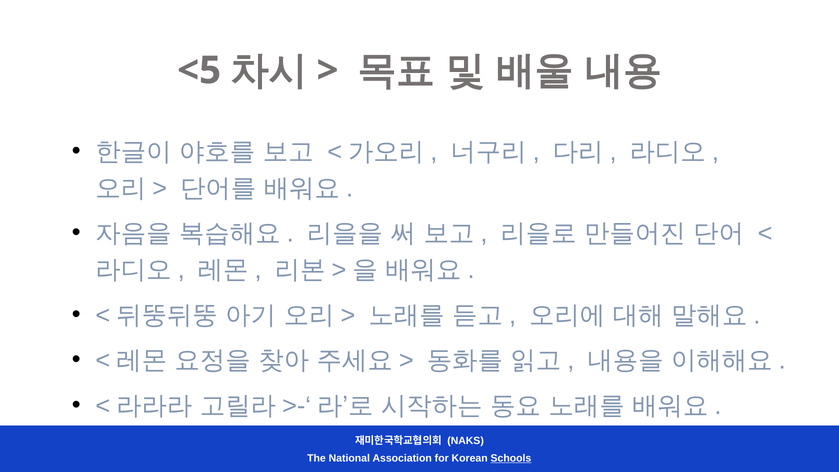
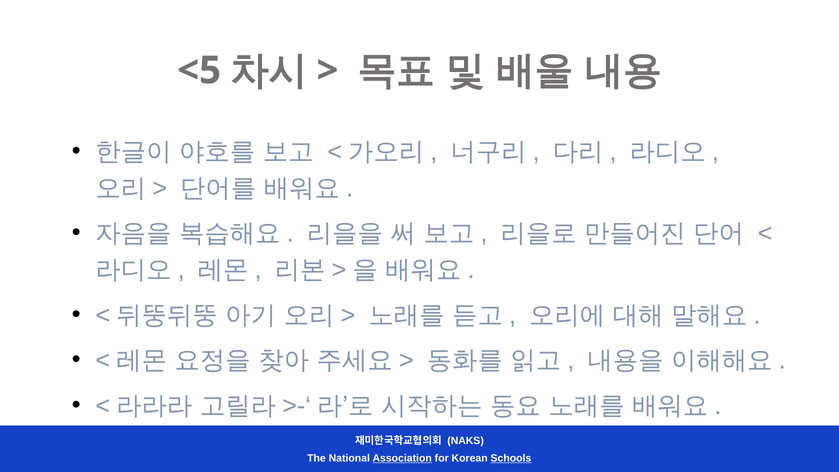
Association underline: none -> present
